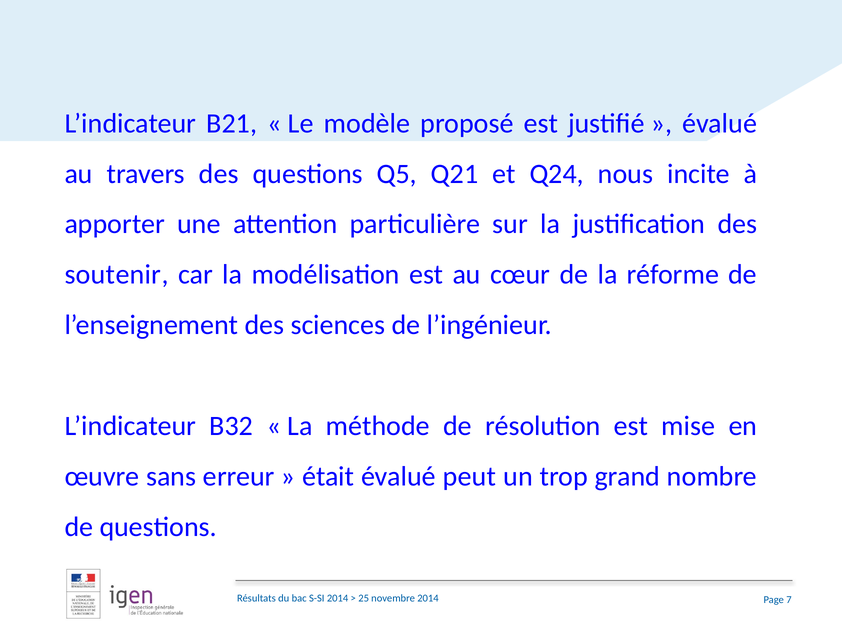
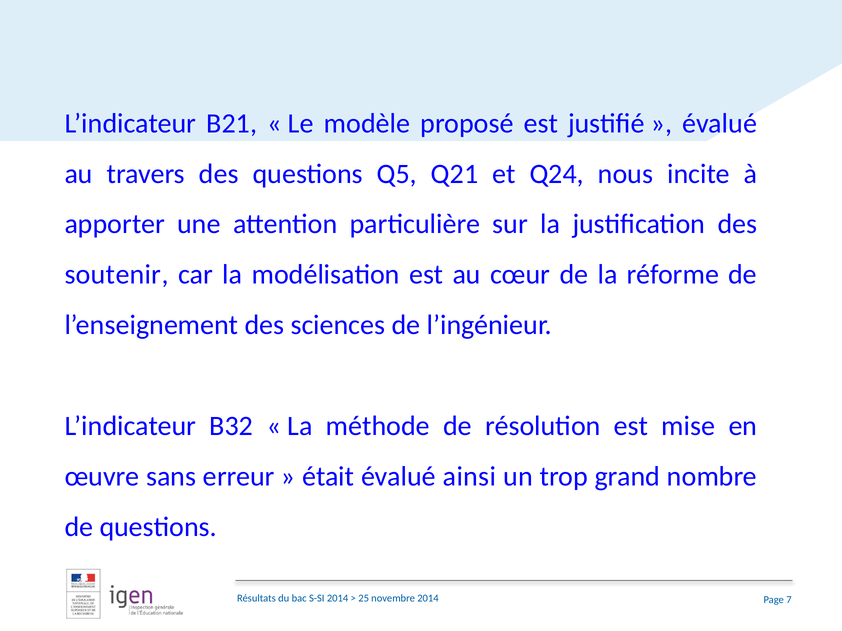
peut: peut -> ainsi
